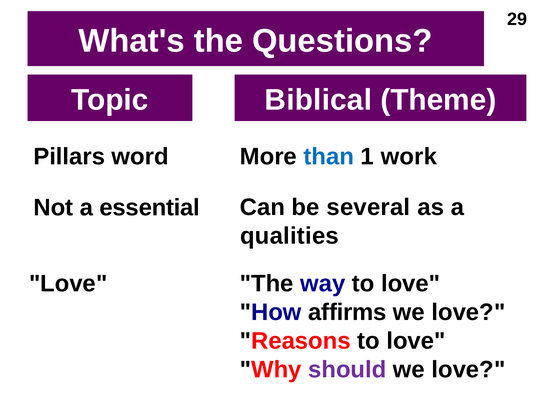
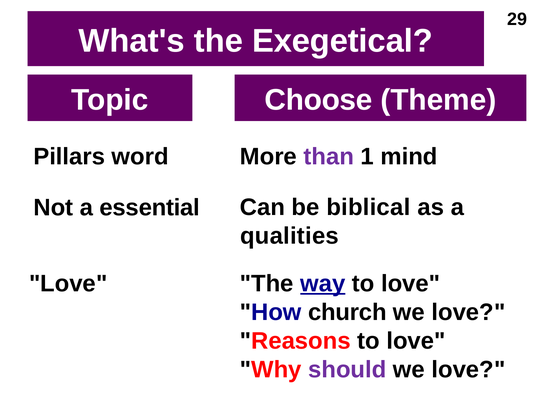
Questions: Questions -> Exegetical
Biblical: Biblical -> Choose
than colour: blue -> purple
work: work -> mind
several: several -> biblical
way underline: none -> present
affirms: affirms -> church
